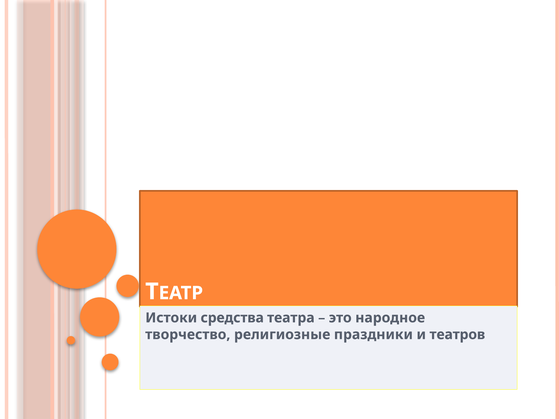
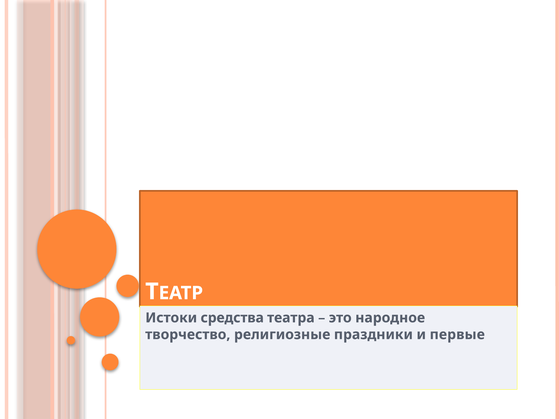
театров: театров -> первые
